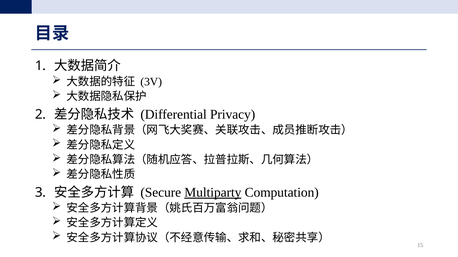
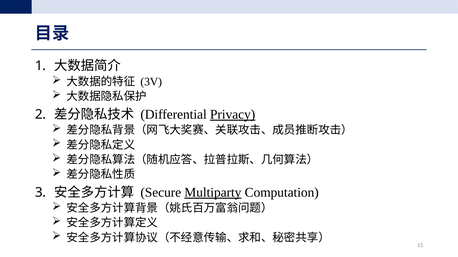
Privacy underline: none -> present
